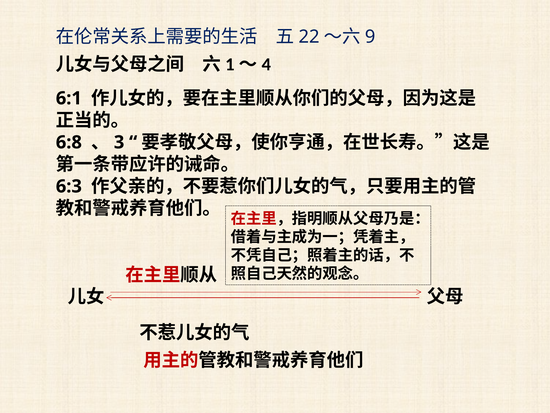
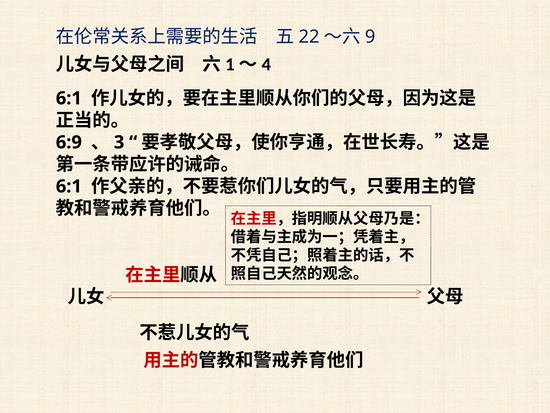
6:8: 6:8 -> 6:9
6:3 at (69, 186): 6:3 -> 6:1
